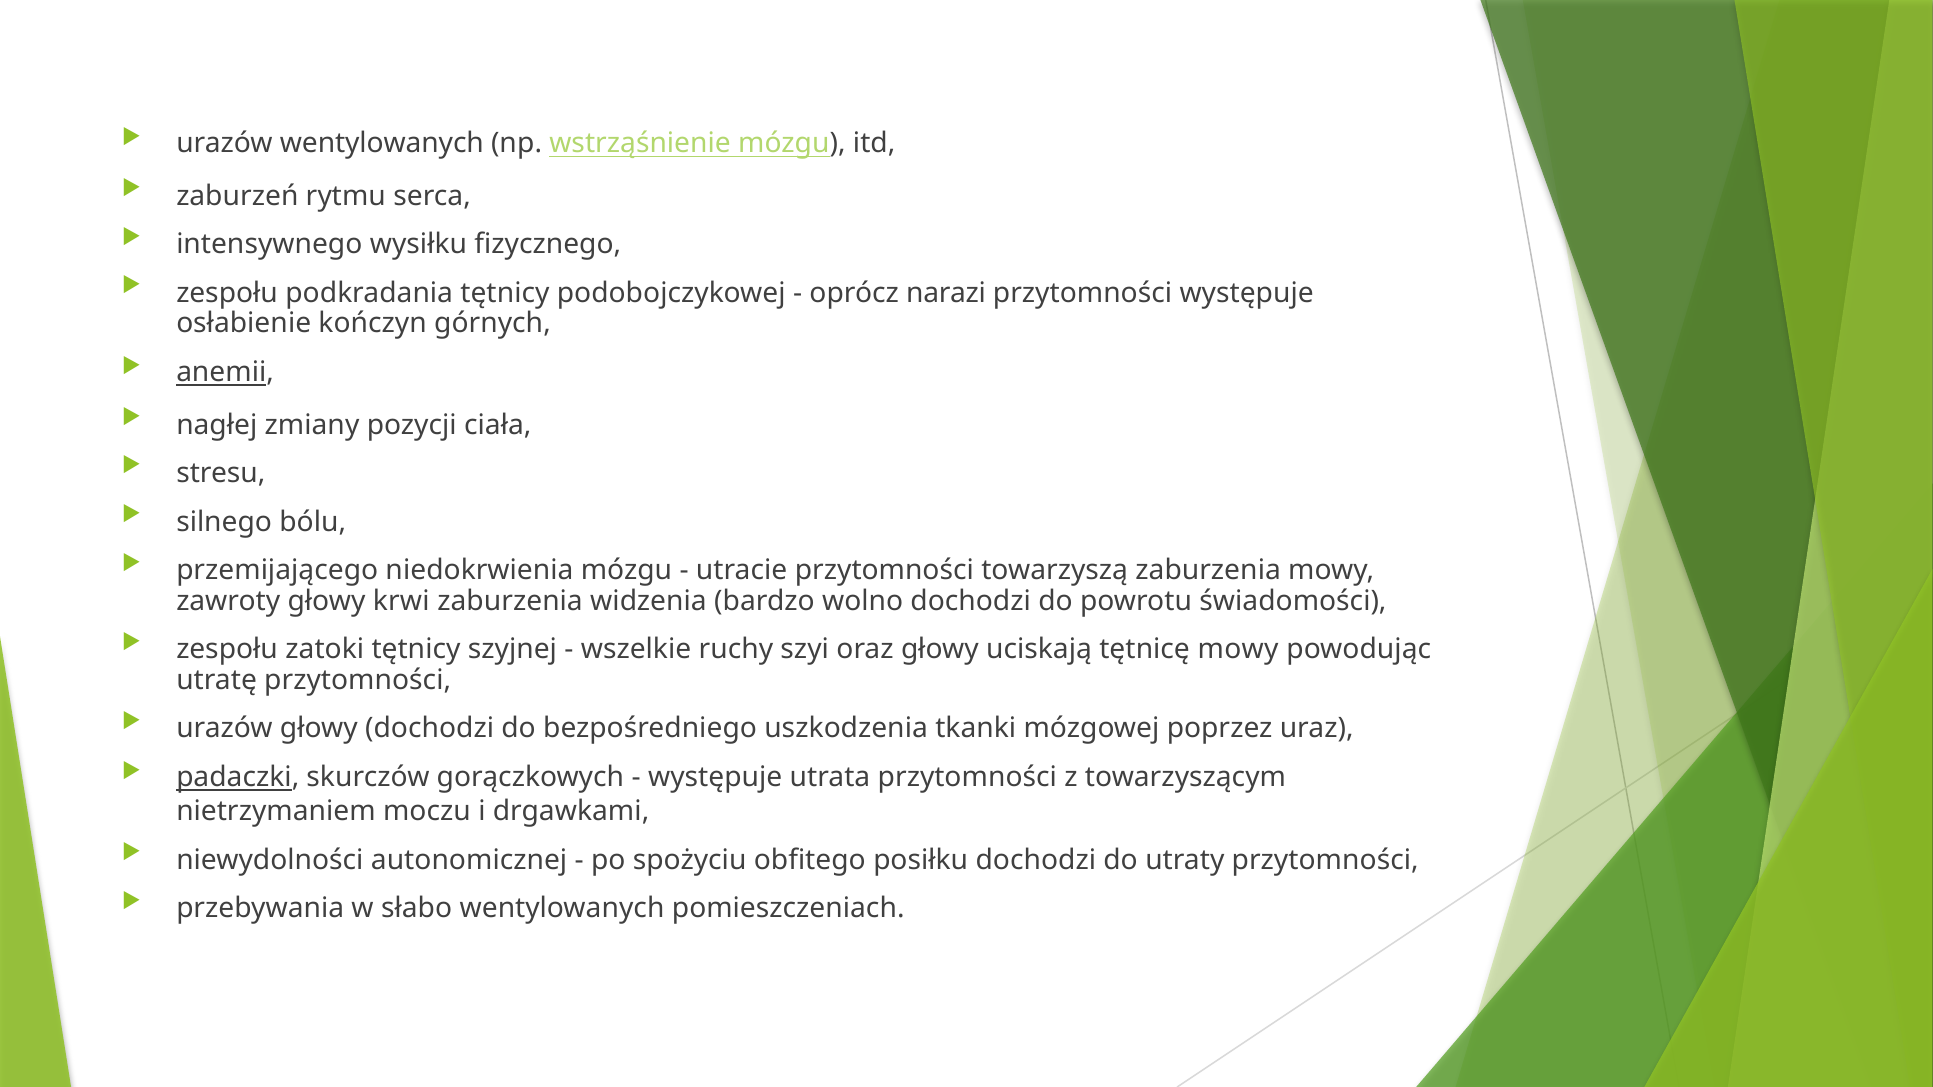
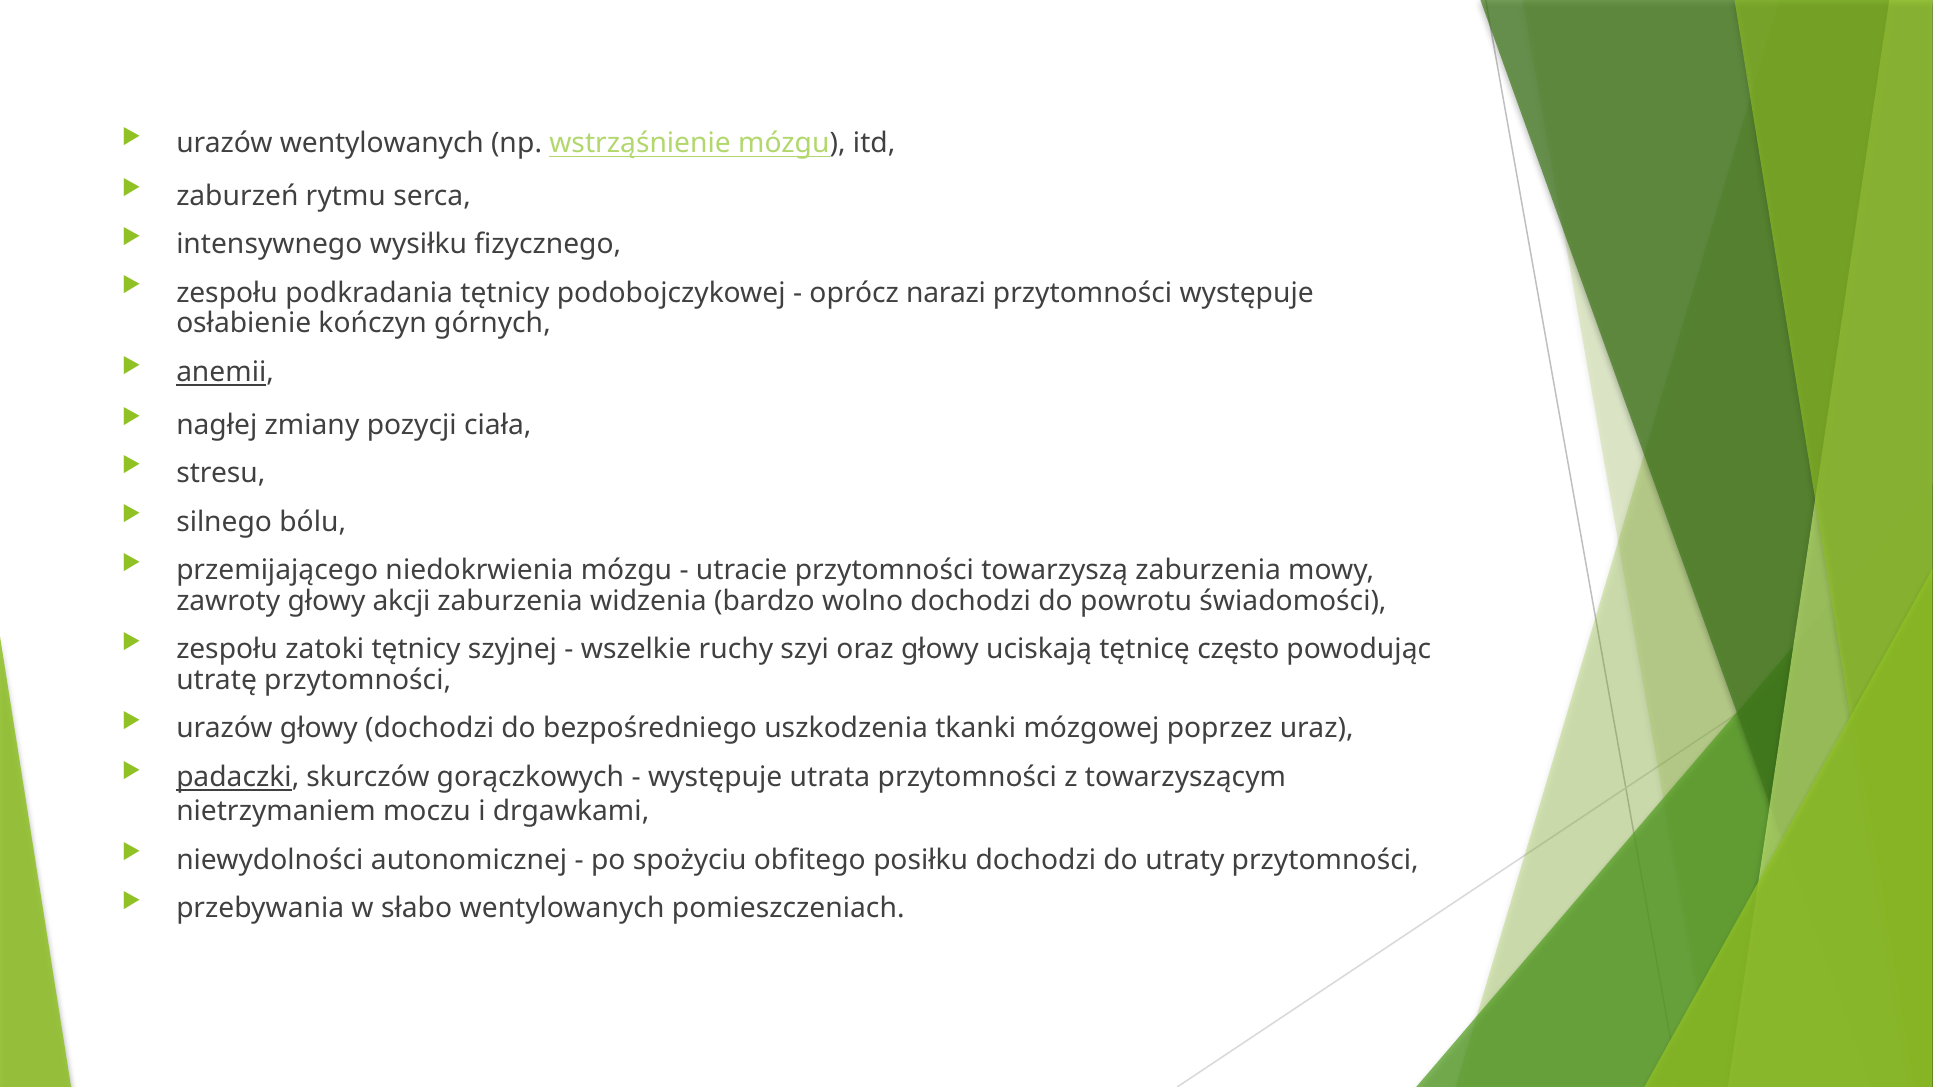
krwi: krwi -> akcji
tętnicę mowy: mowy -> często
